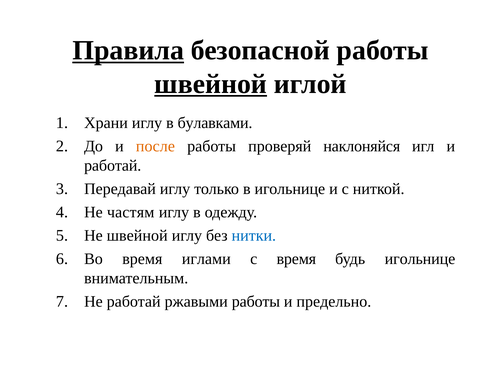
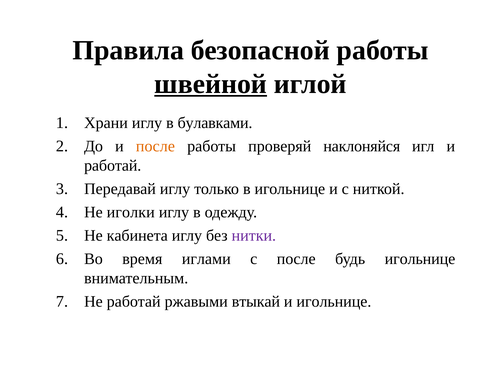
Правила underline: present -> none
частям: частям -> иголки
Не швейной: швейной -> кабинета
нитки colour: blue -> purple
с время: время -> после
ржавыми работы: работы -> втыкай
и предельно: предельно -> игольнице
